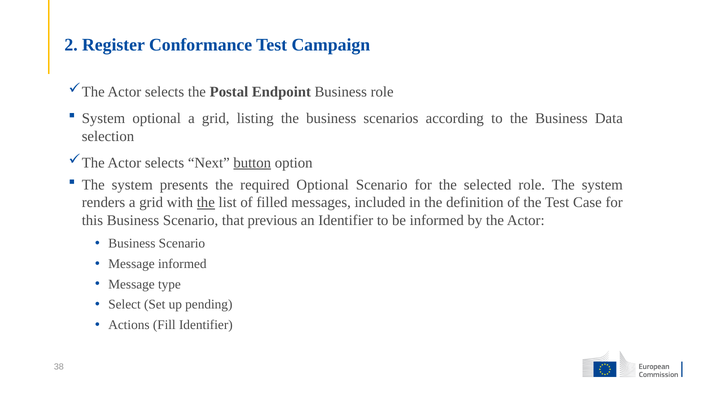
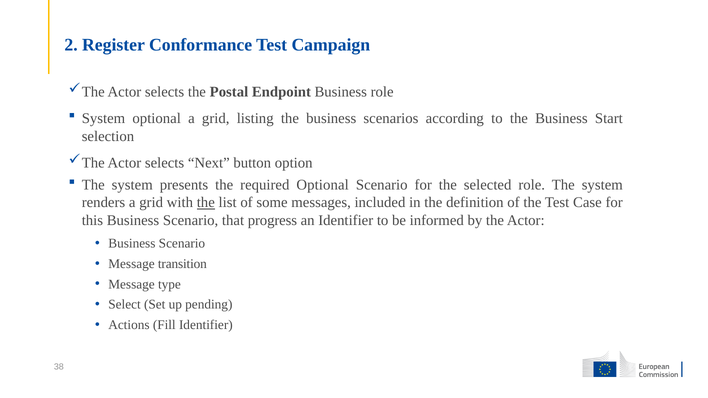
Data: Data -> Start
button underline: present -> none
filled: filled -> some
previous: previous -> progress
Message informed: informed -> transition
